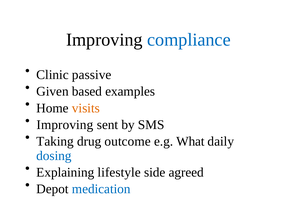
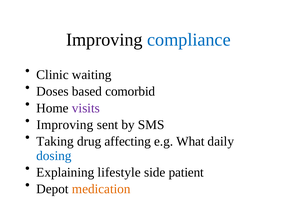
passive: passive -> waiting
Given: Given -> Doses
examples: examples -> comorbid
visits colour: orange -> purple
outcome: outcome -> affecting
agreed: agreed -> patient
medication colour: blue -> orange
